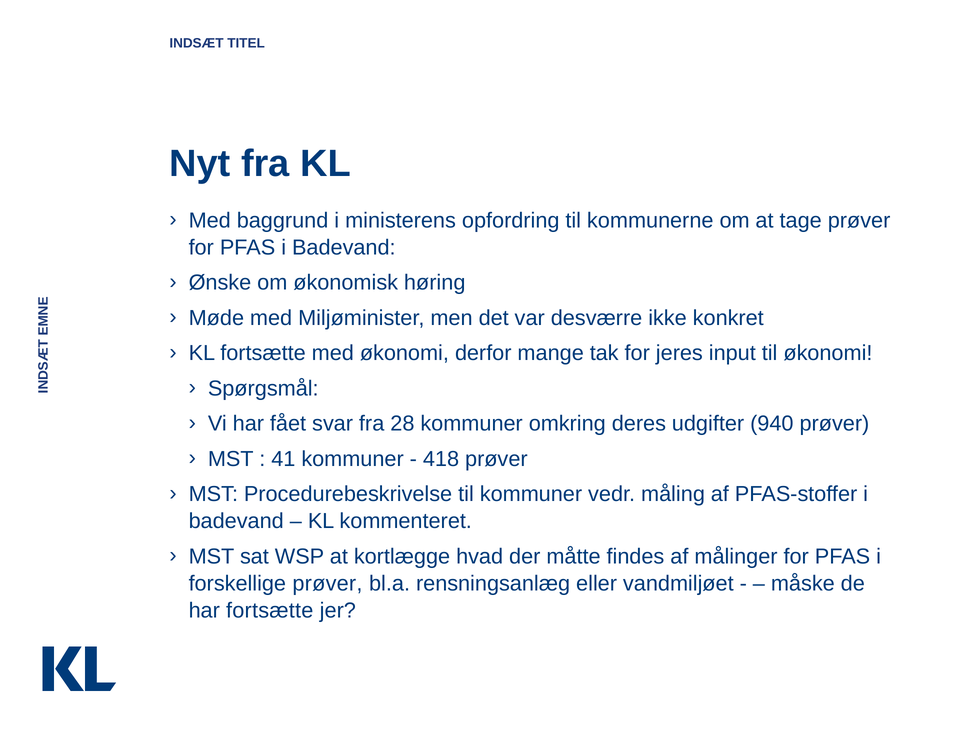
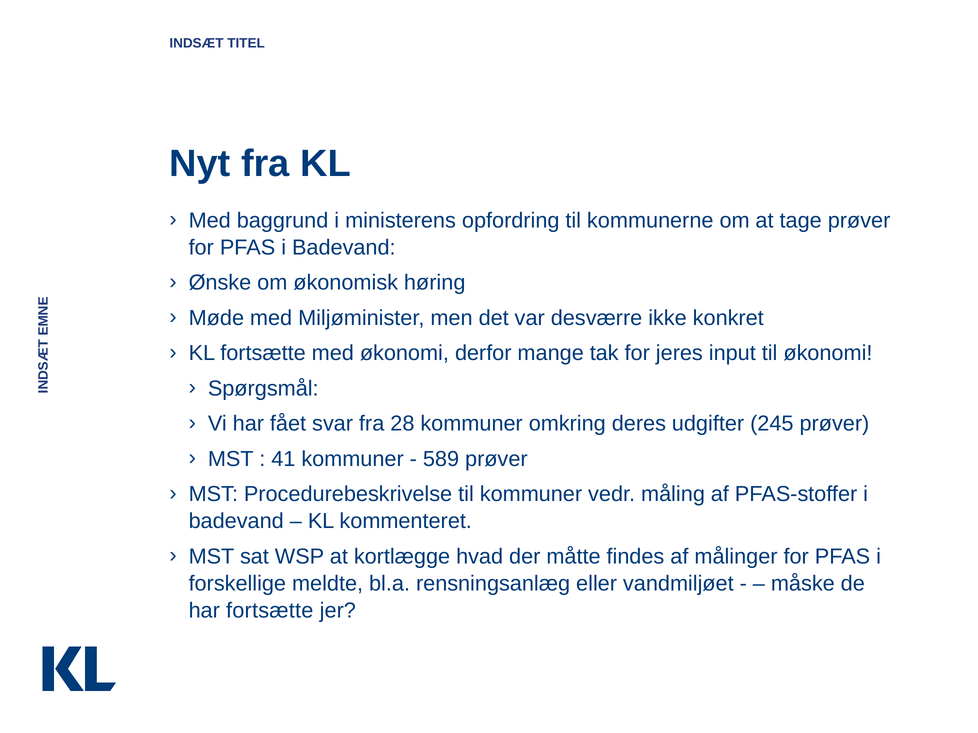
940: 940 -> 245
418: 418 -> 589
forskellige prøver: prøver -> meldte
